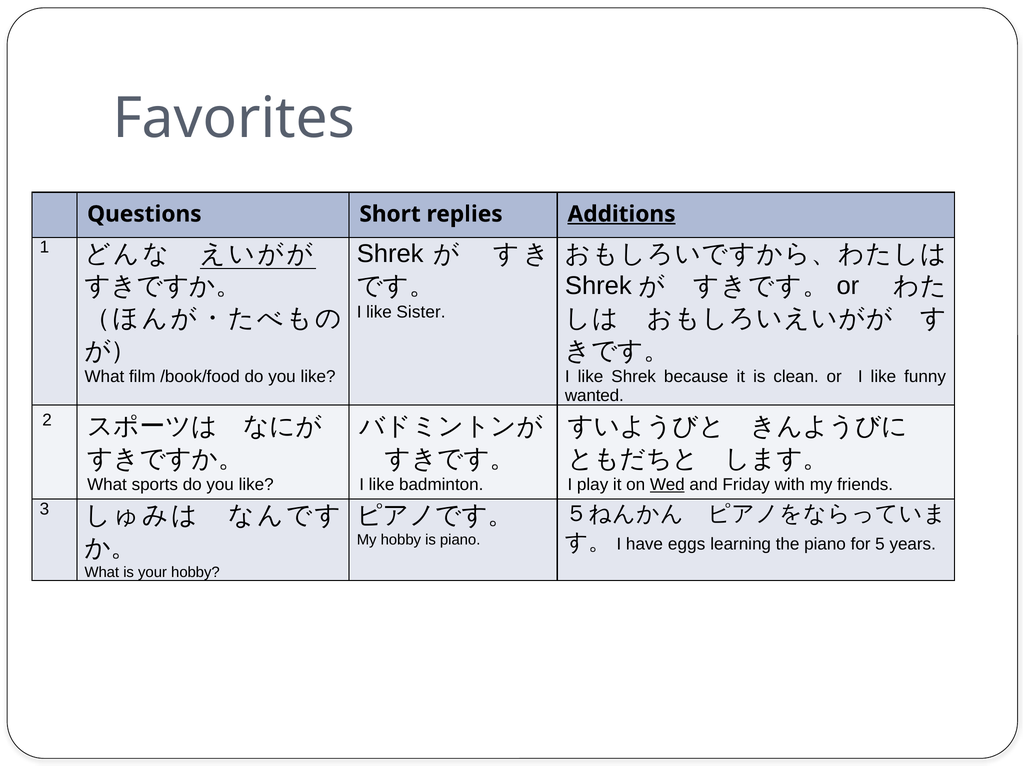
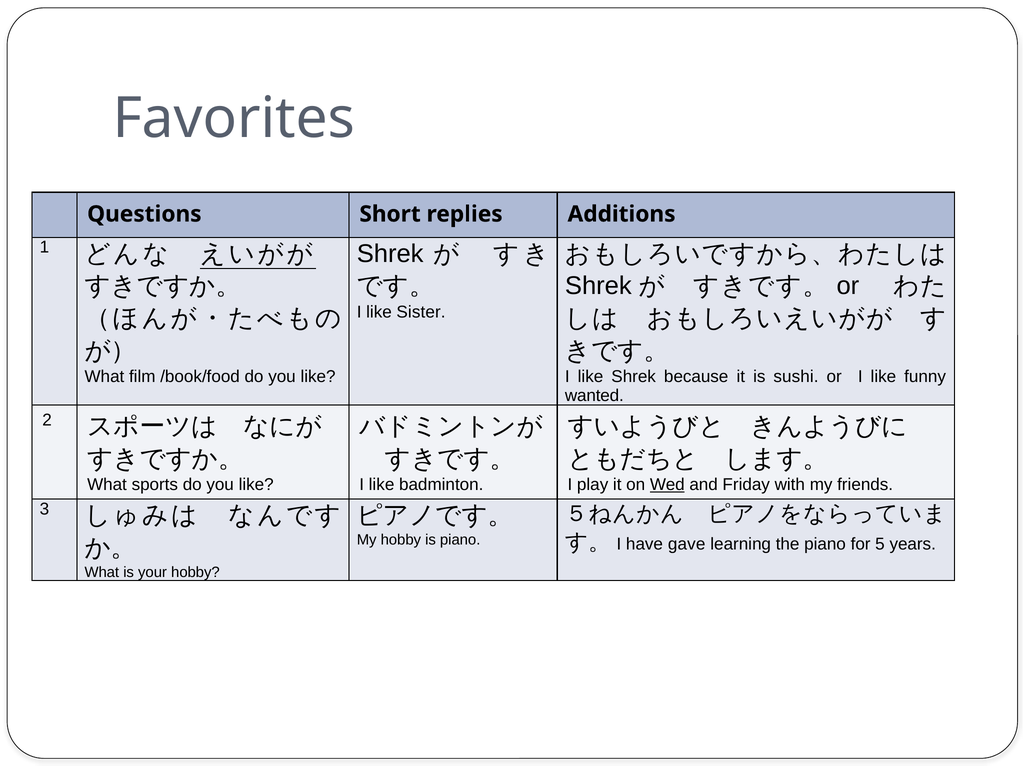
Additions underline: present -> none
clean: clean -> sushi
eggs: eggs -> gave
